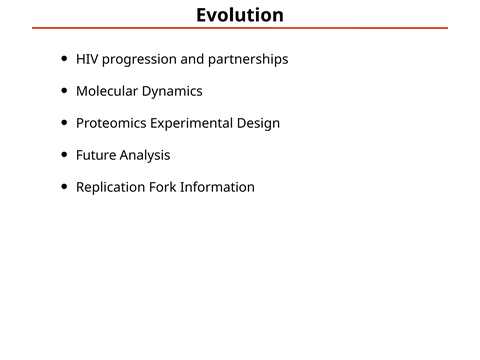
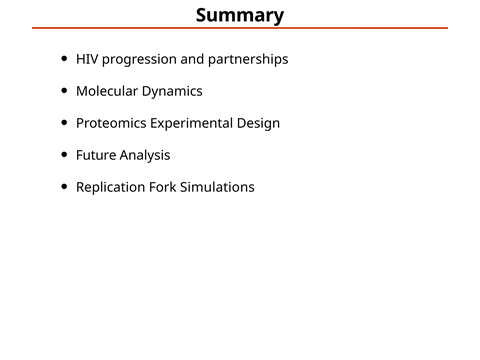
Evolution: Evolution -> Summary
Information: Information -> Simulations
